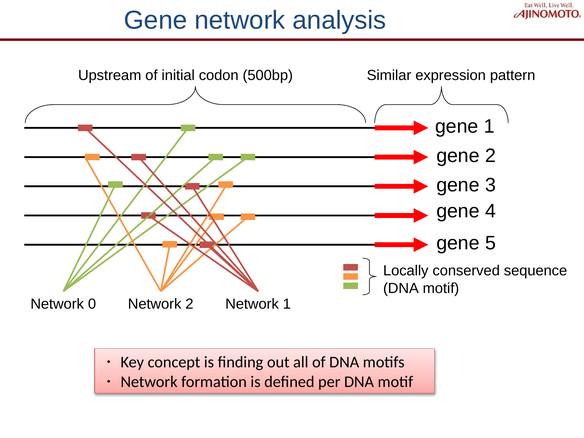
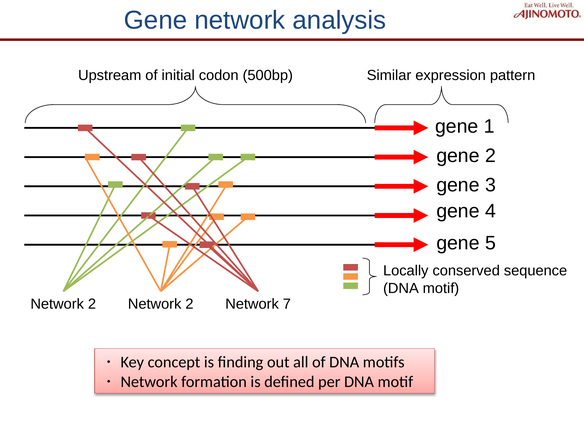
0 at (92, 304): 0 -> 2
Network 1: 1 -> 7
